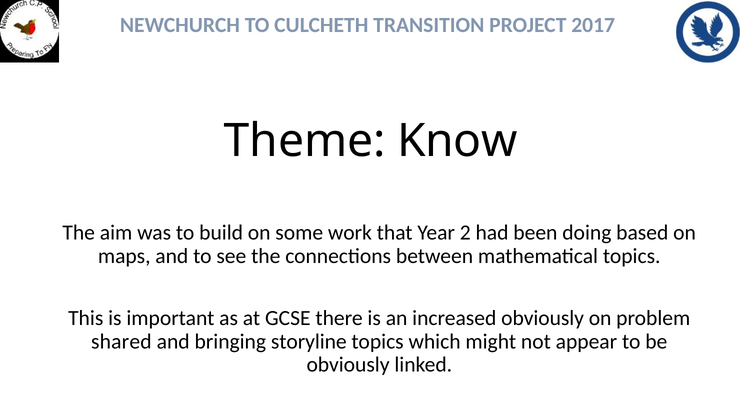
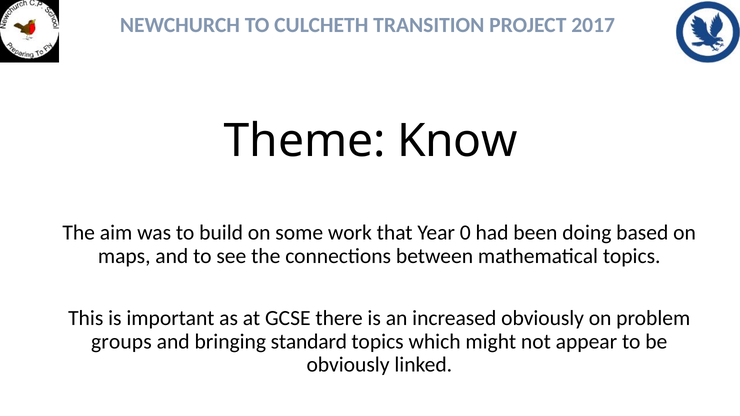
2: 2 -> 0
shared: shared -> groups
storyline: storyline -> standard
